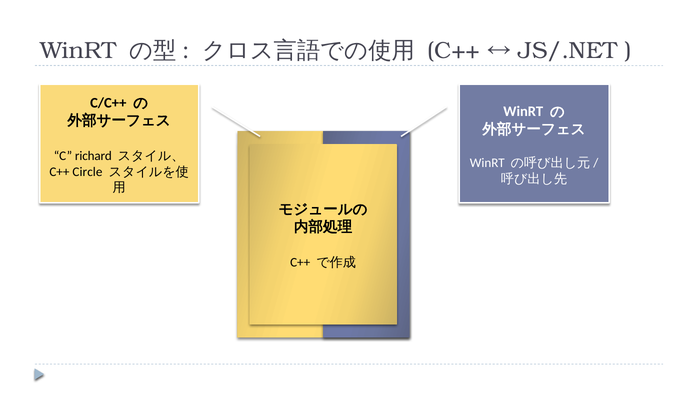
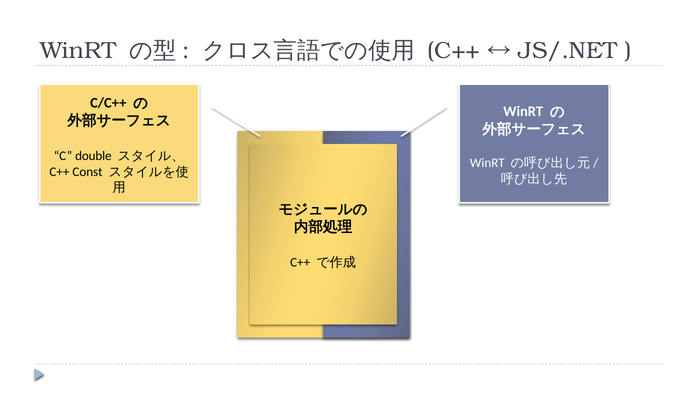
richard: richard -> double
Circle: Circle -> Const
